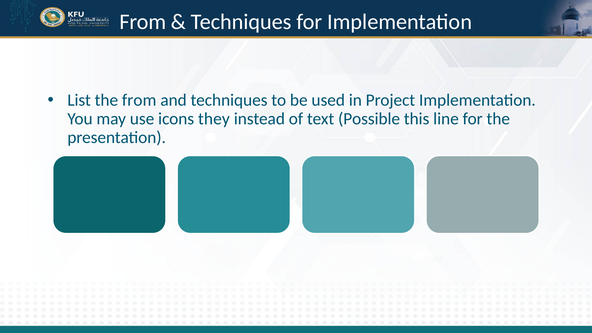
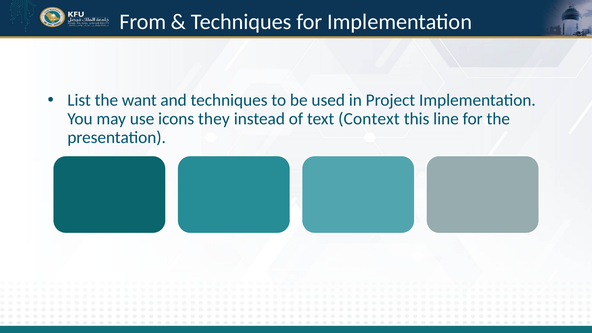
the from: from -> want
Possible: Possible -> Context
